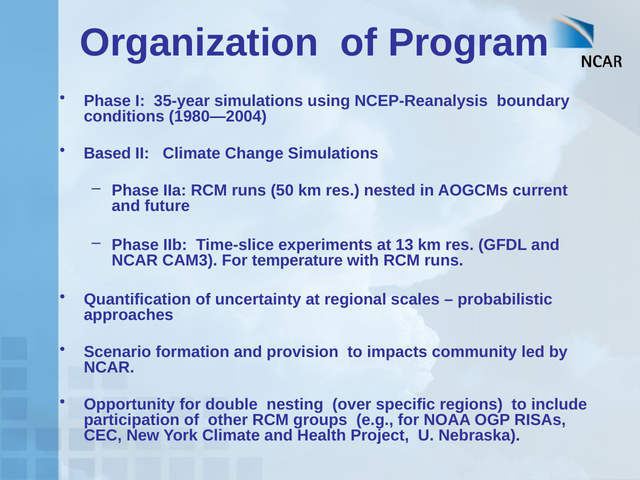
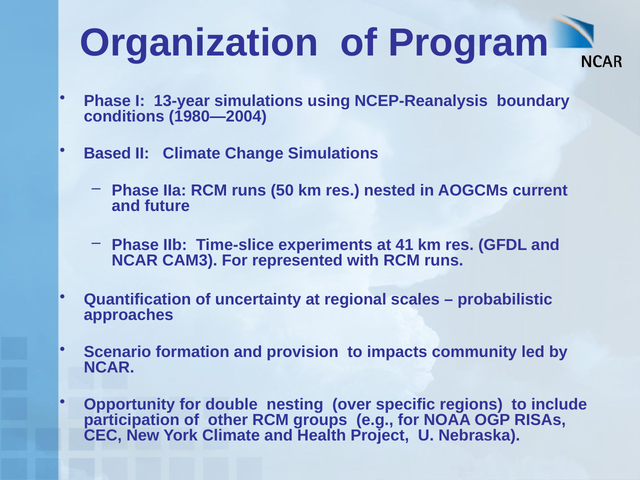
35-year: 35-year -> 13-year
13: 13 -> 41
temperature: temperature -> represented
